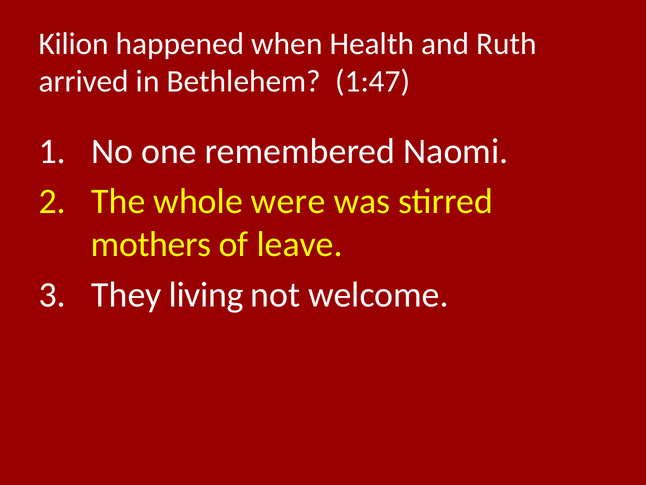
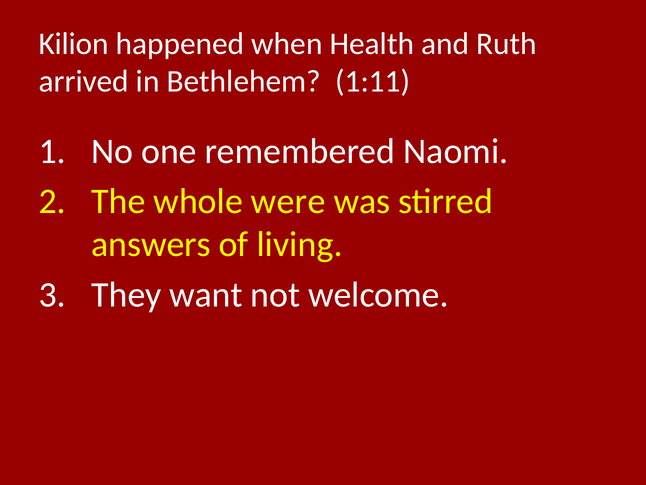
1:47: 1:47 -> 1:11
mothers: mothers -> answers
leave: leave -> living
living: living -> want
